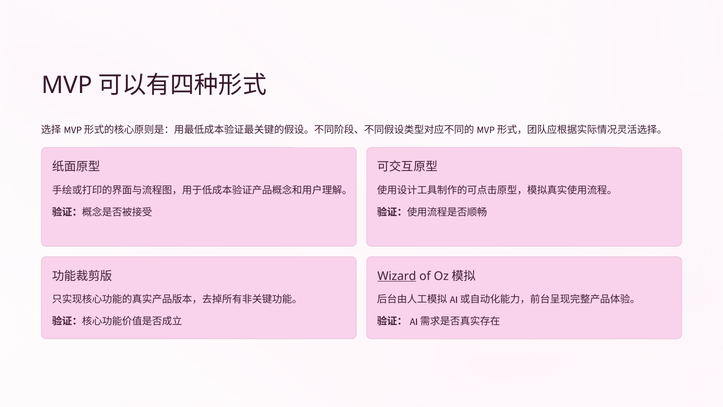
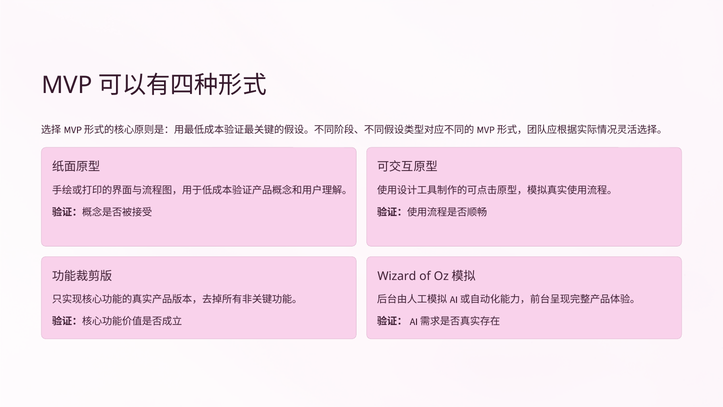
Wizard underline: present -> none
